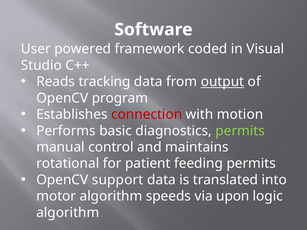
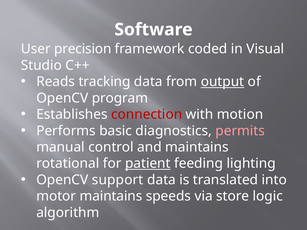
powered: powered -> precision
permits at (240, 131) colour: light green -> pink
patient underline: none -> present
feeding permits: permits -> lighting
motor algorithm: algorithm -> maintains
upon: upon -> store
